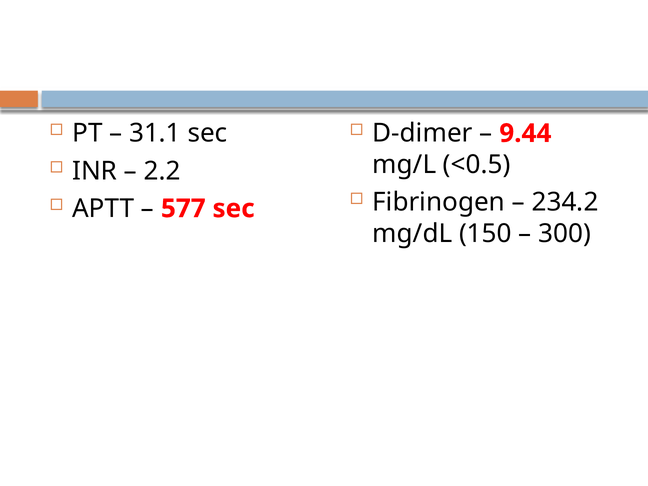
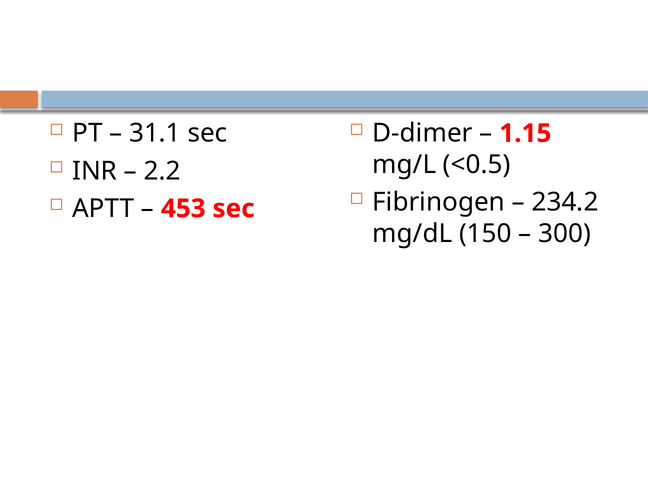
9.44: 9.44 -> 1.15
577: 577 -> 453
